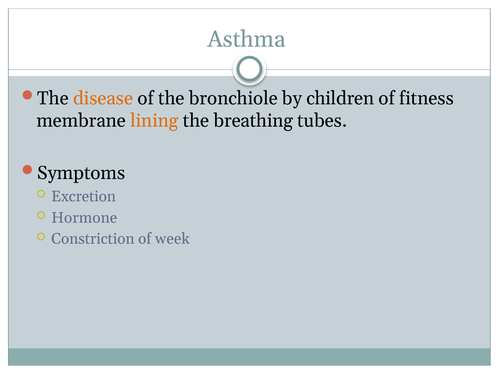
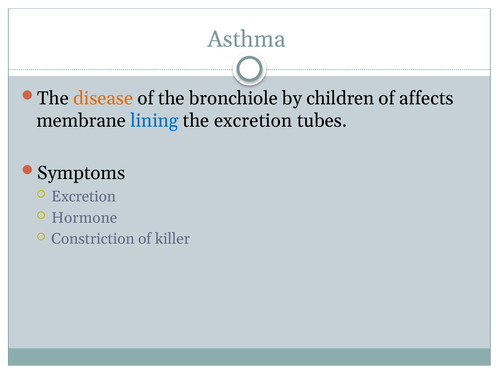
fitness: fitness -> affects
lining colour: orange -> blue
the breathing: breathing -> excretion
week: week -> killer
